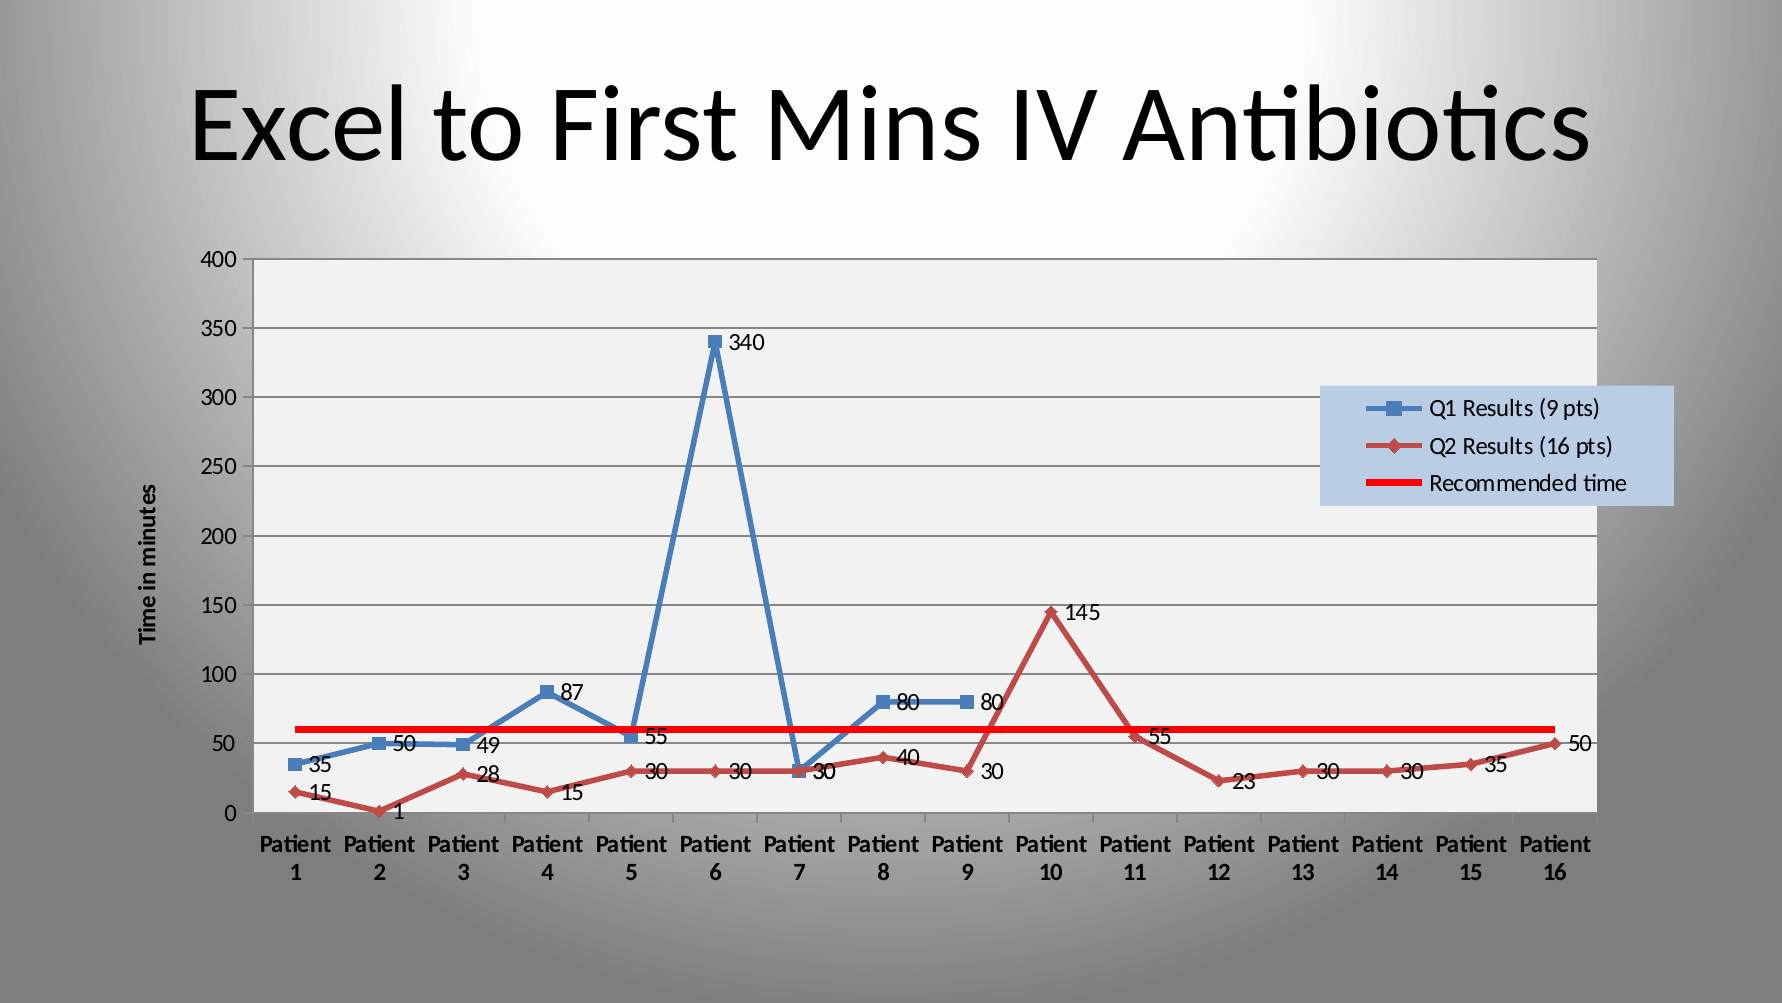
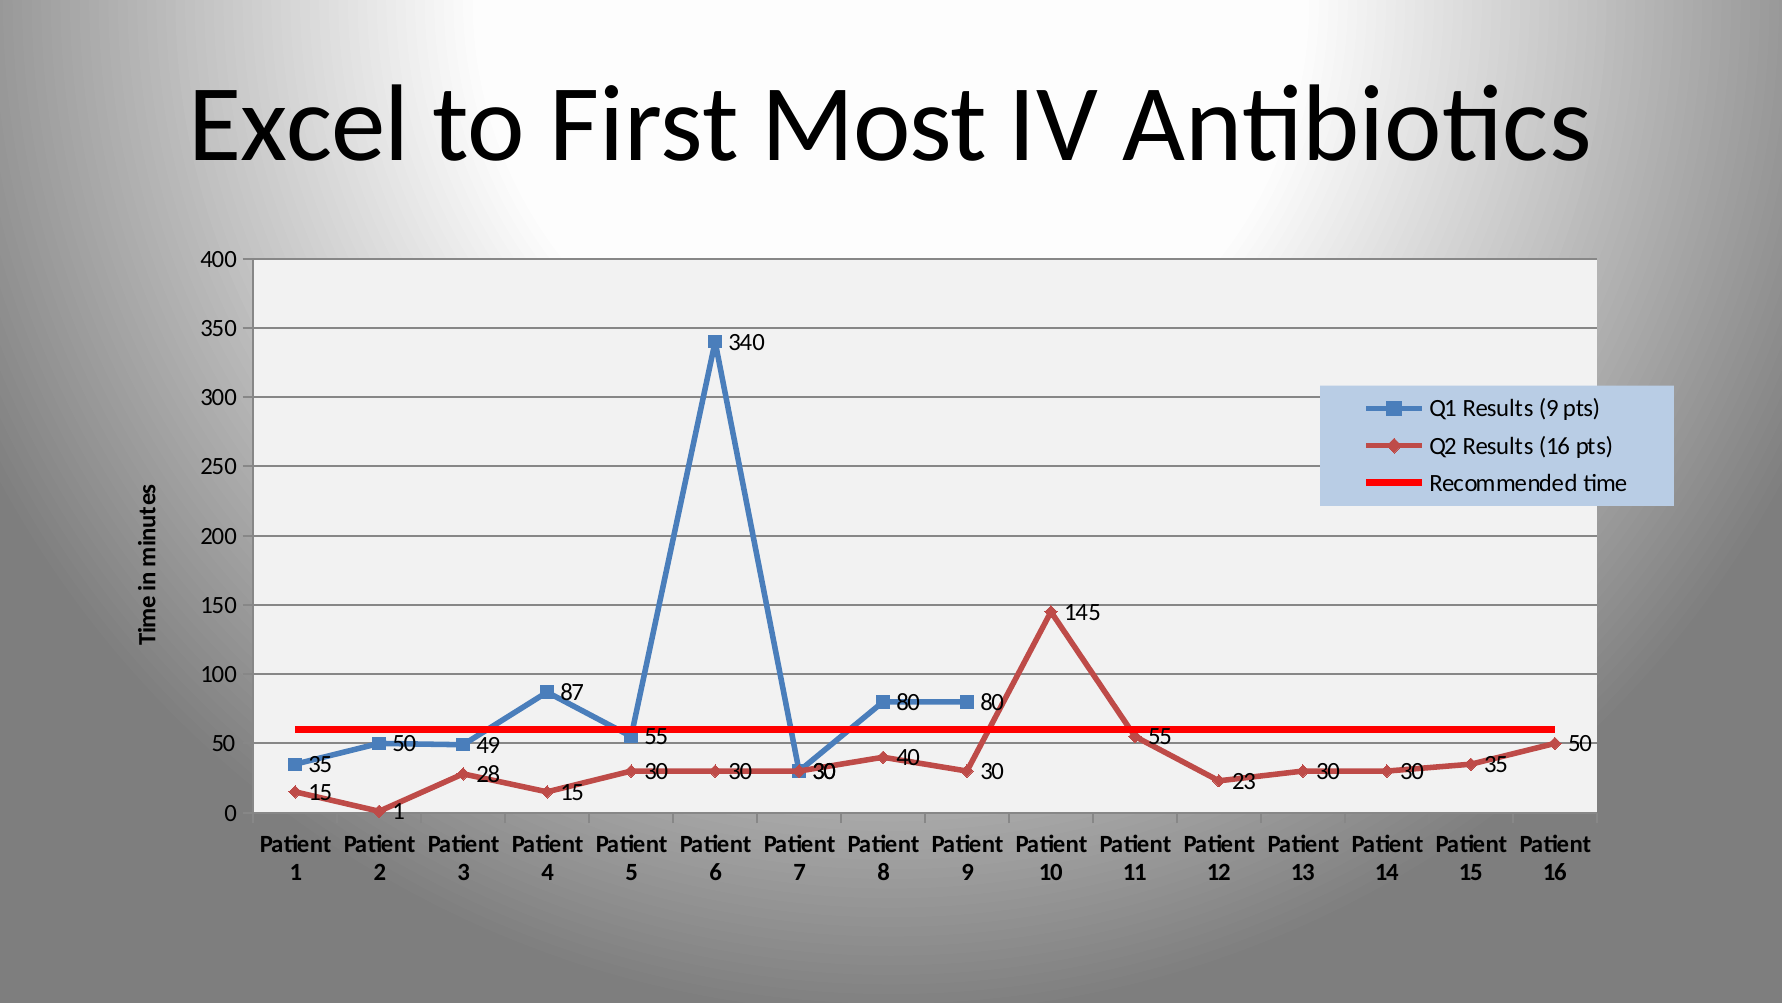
Mins: Mins -> Most
